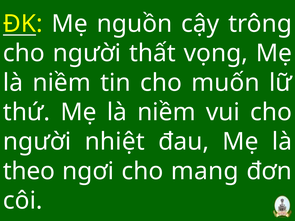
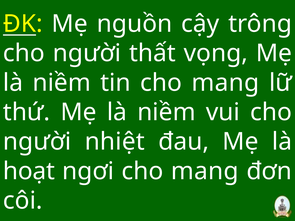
tin cho muốn: muốn -> mang
theo: theo -> hoạt
